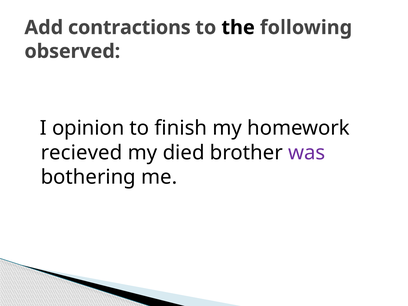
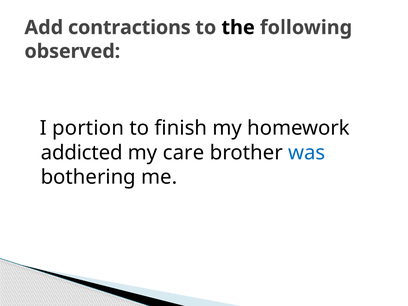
opinion: opinion -> portion
recieved: recieved -> addicted
died: died -> care
was colour: purple -> blue
